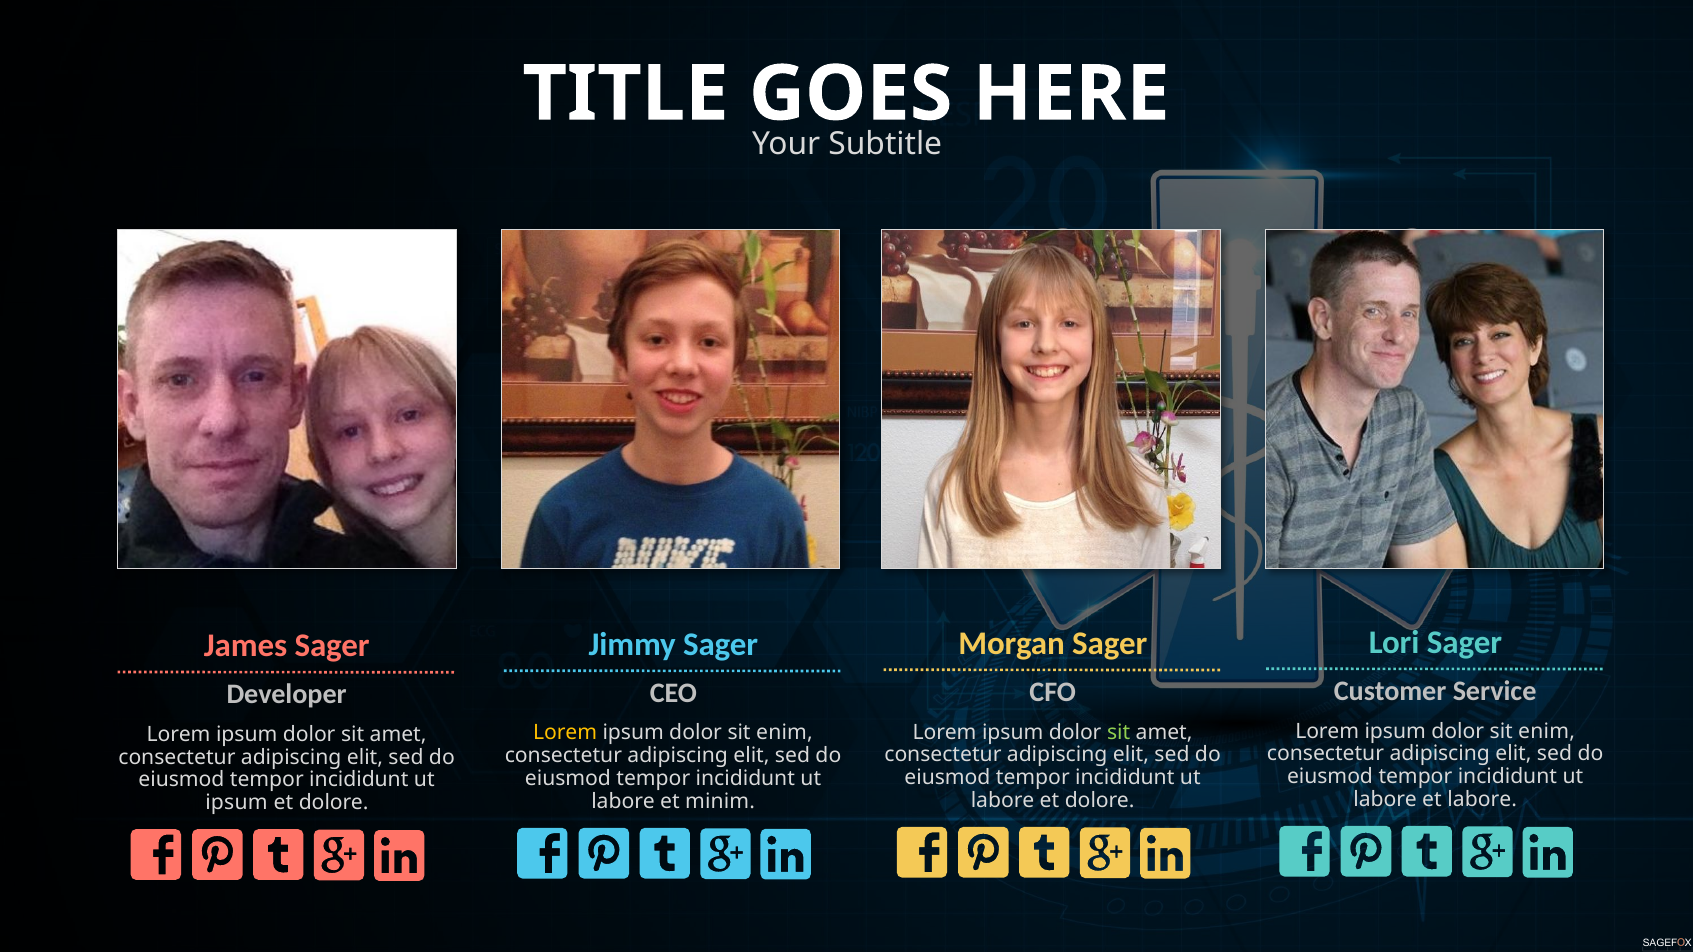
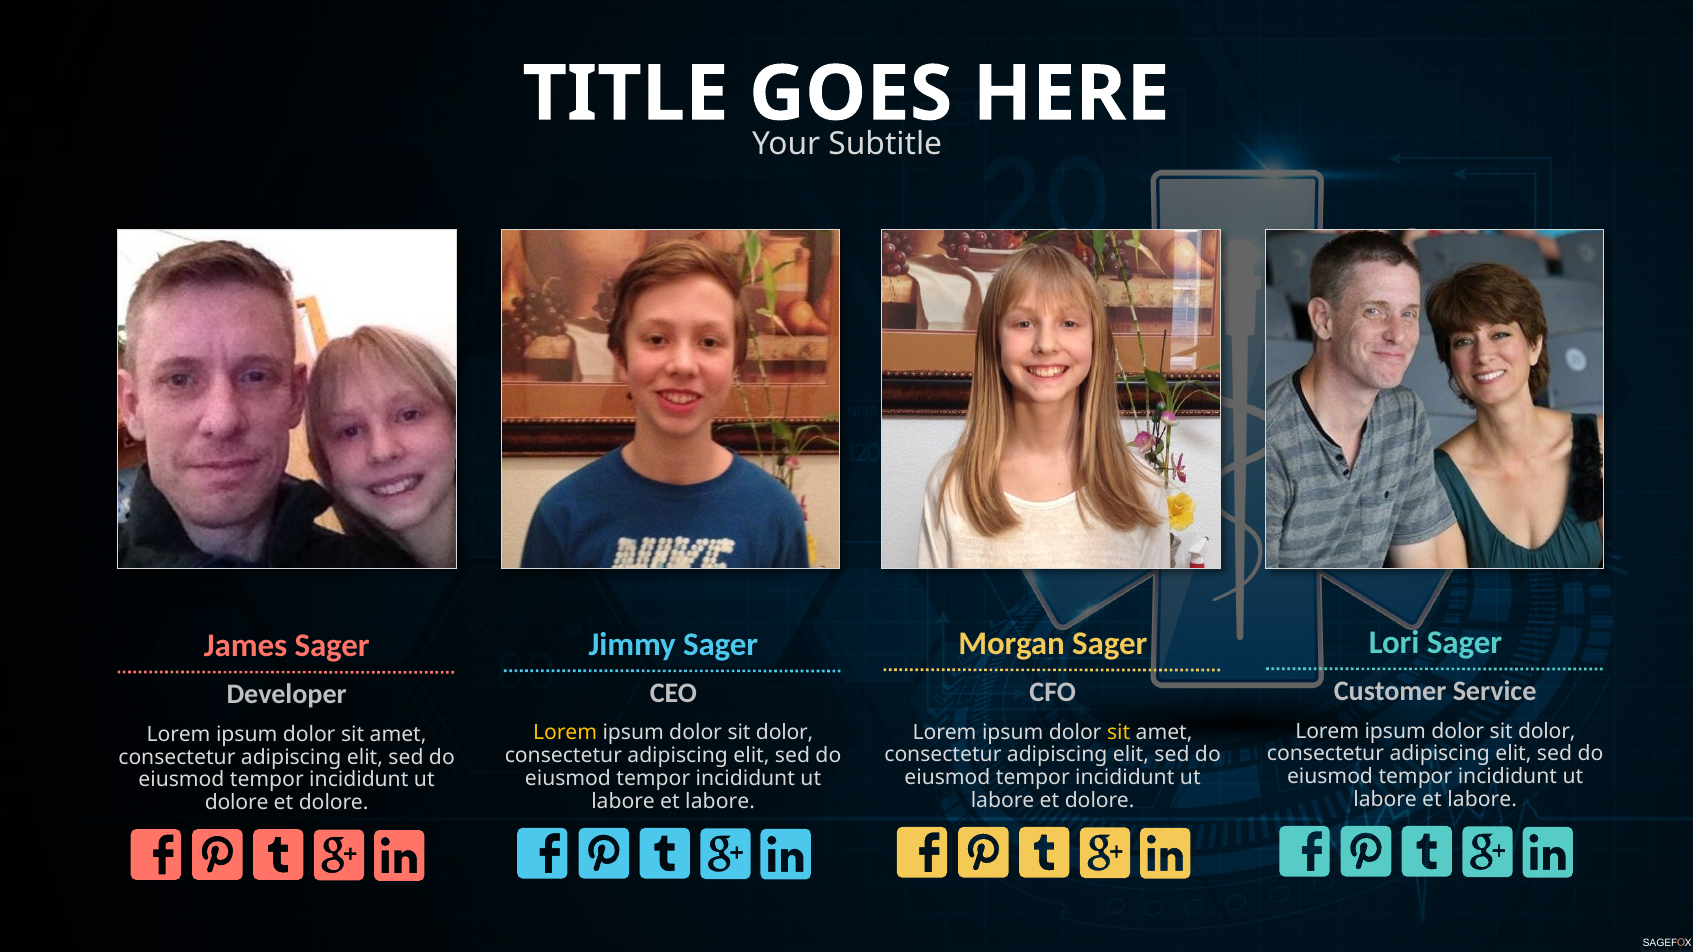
enim at (1547, 731): enim -> dolor
sit at (1119, 732) colour: light green -> yellow
enim at (784, 733): enim -> dolor
minim at (720, 802): minim -> labore
ipsum at (236, 803): ipsum -> dolore
